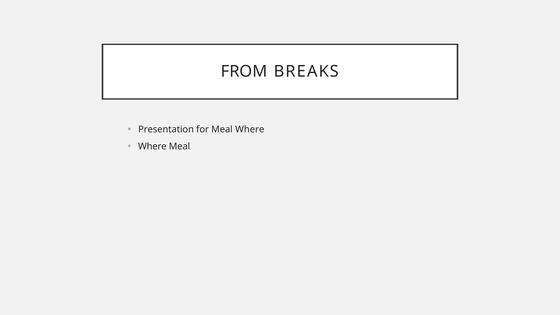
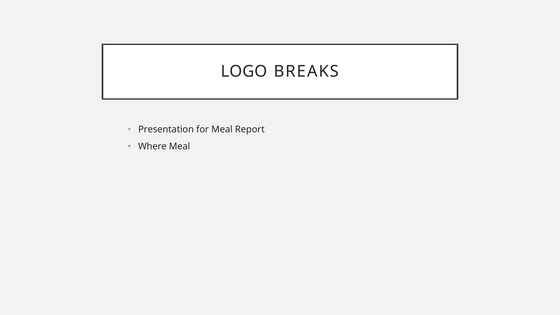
FROM: FROM -> LOGO
Meal Where: Where -> Report
